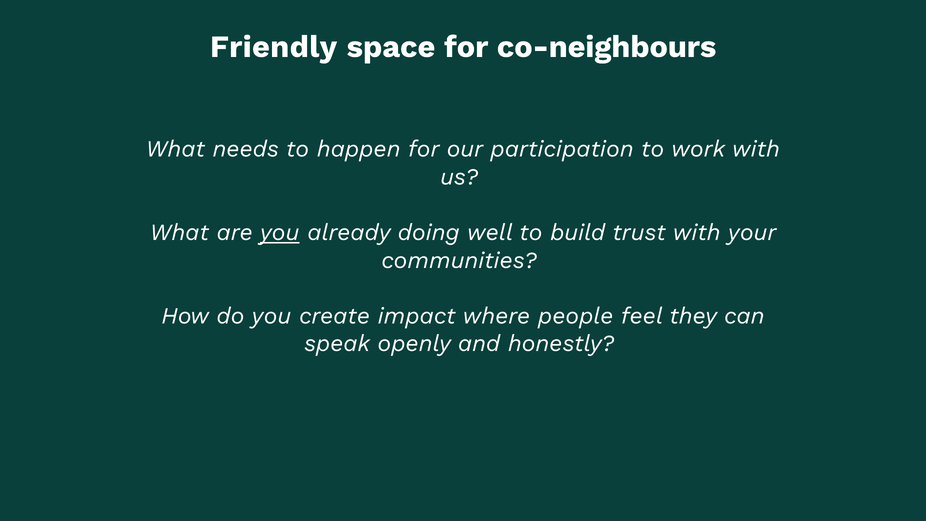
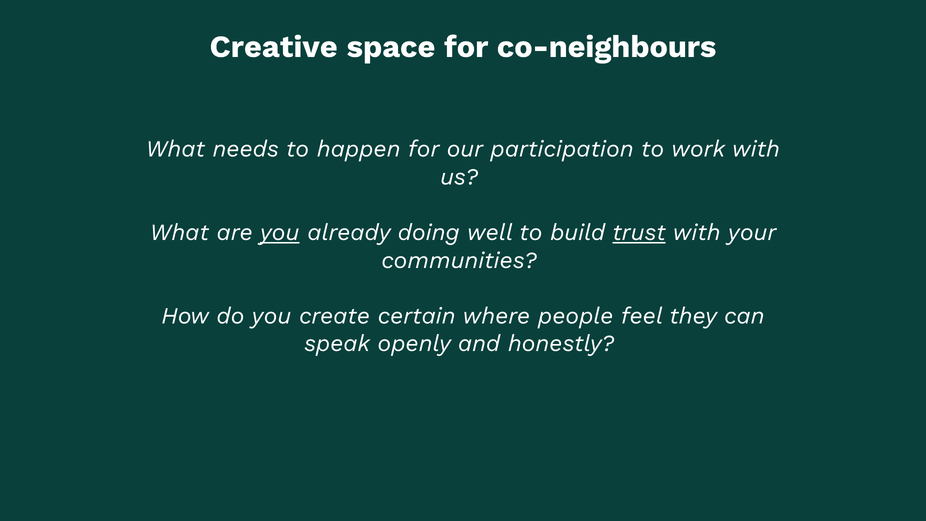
Friendly: Friendly -> Creative
trust underline: none -> present
impact: impact -> certain
